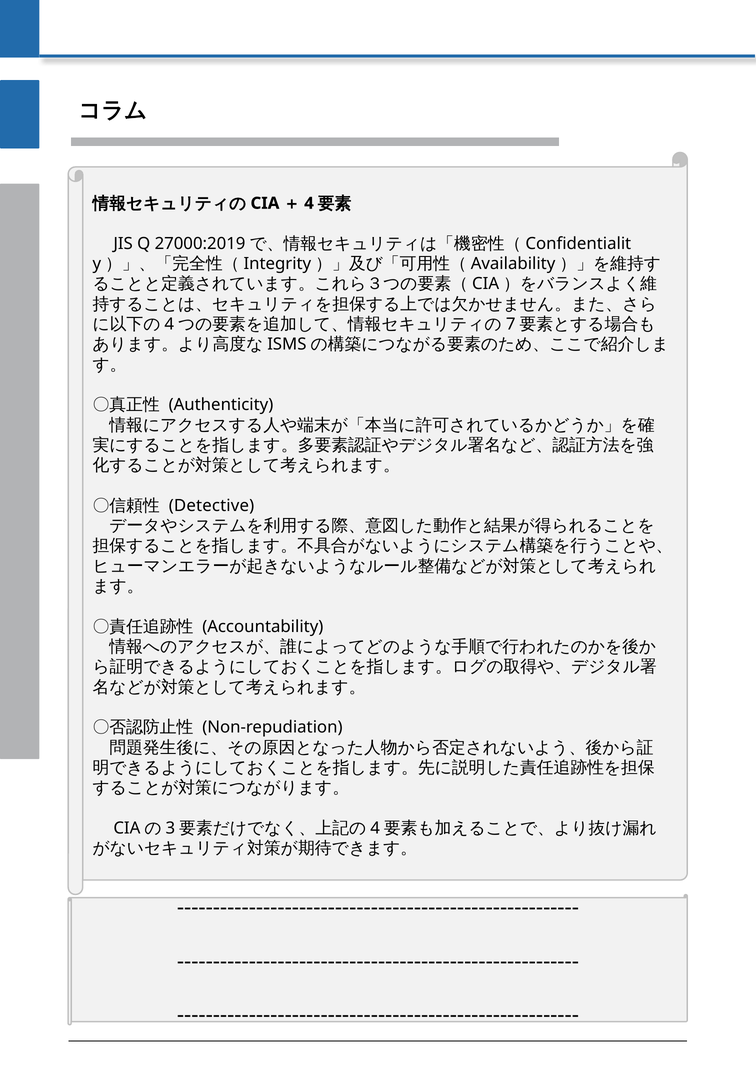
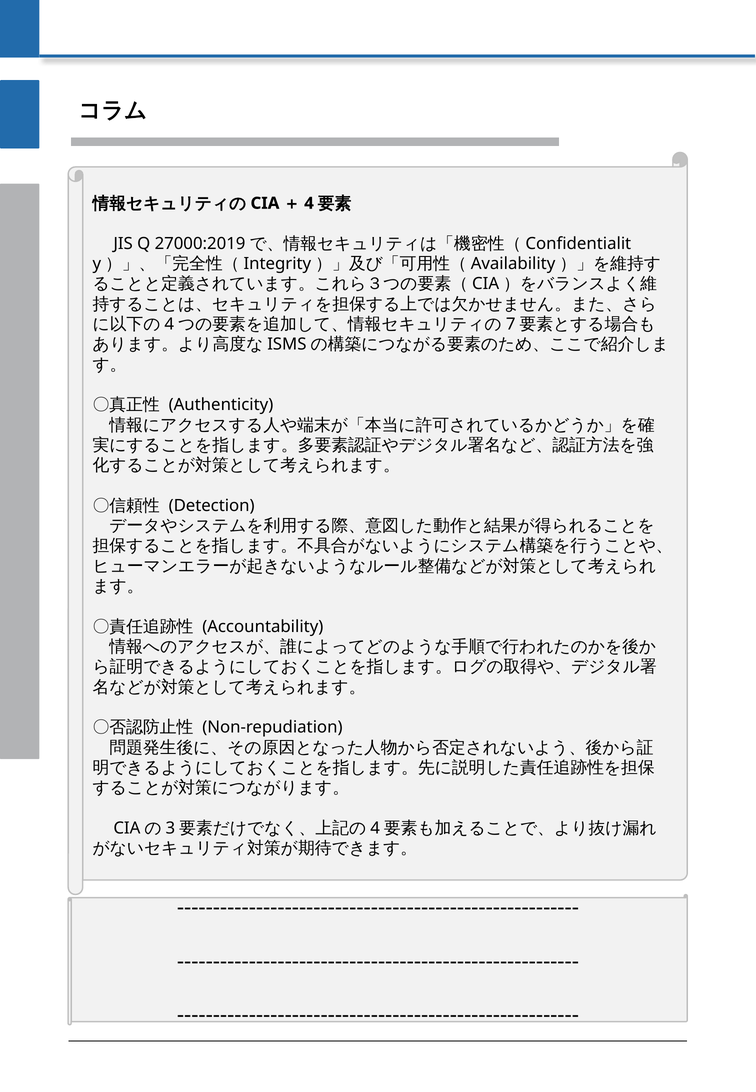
Detective: Detective -> Detection
